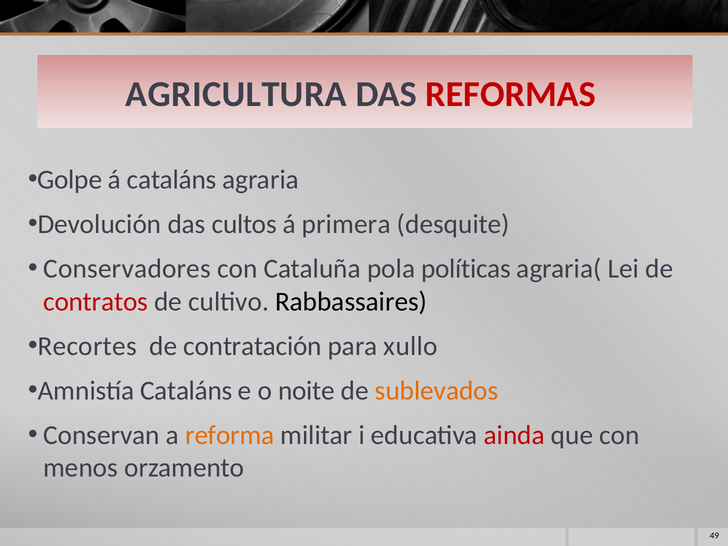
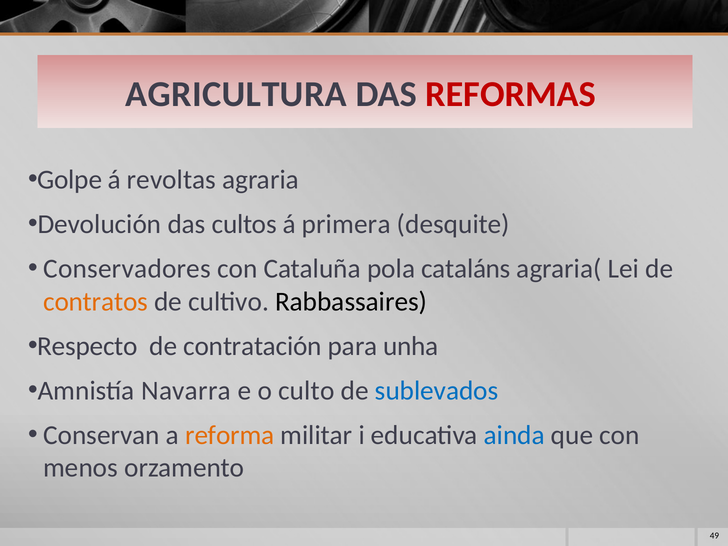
á cataláns: cataláns -> revoltas
políticas: políticas -> cataláns
contratos colour: red -> orange
Recortes: Recortes -> Respecto
xullo: xullo -> unha
Amnistía Cataláns: Cataláns -> Navarra
noite: noite -> culto
sublevados colour: orange -> blue
ainda colour: red -> blue
